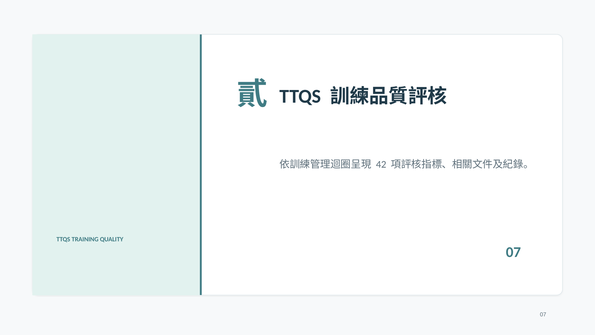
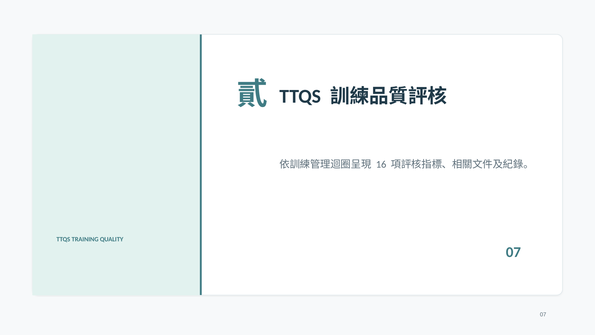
42: 42 -> 16
